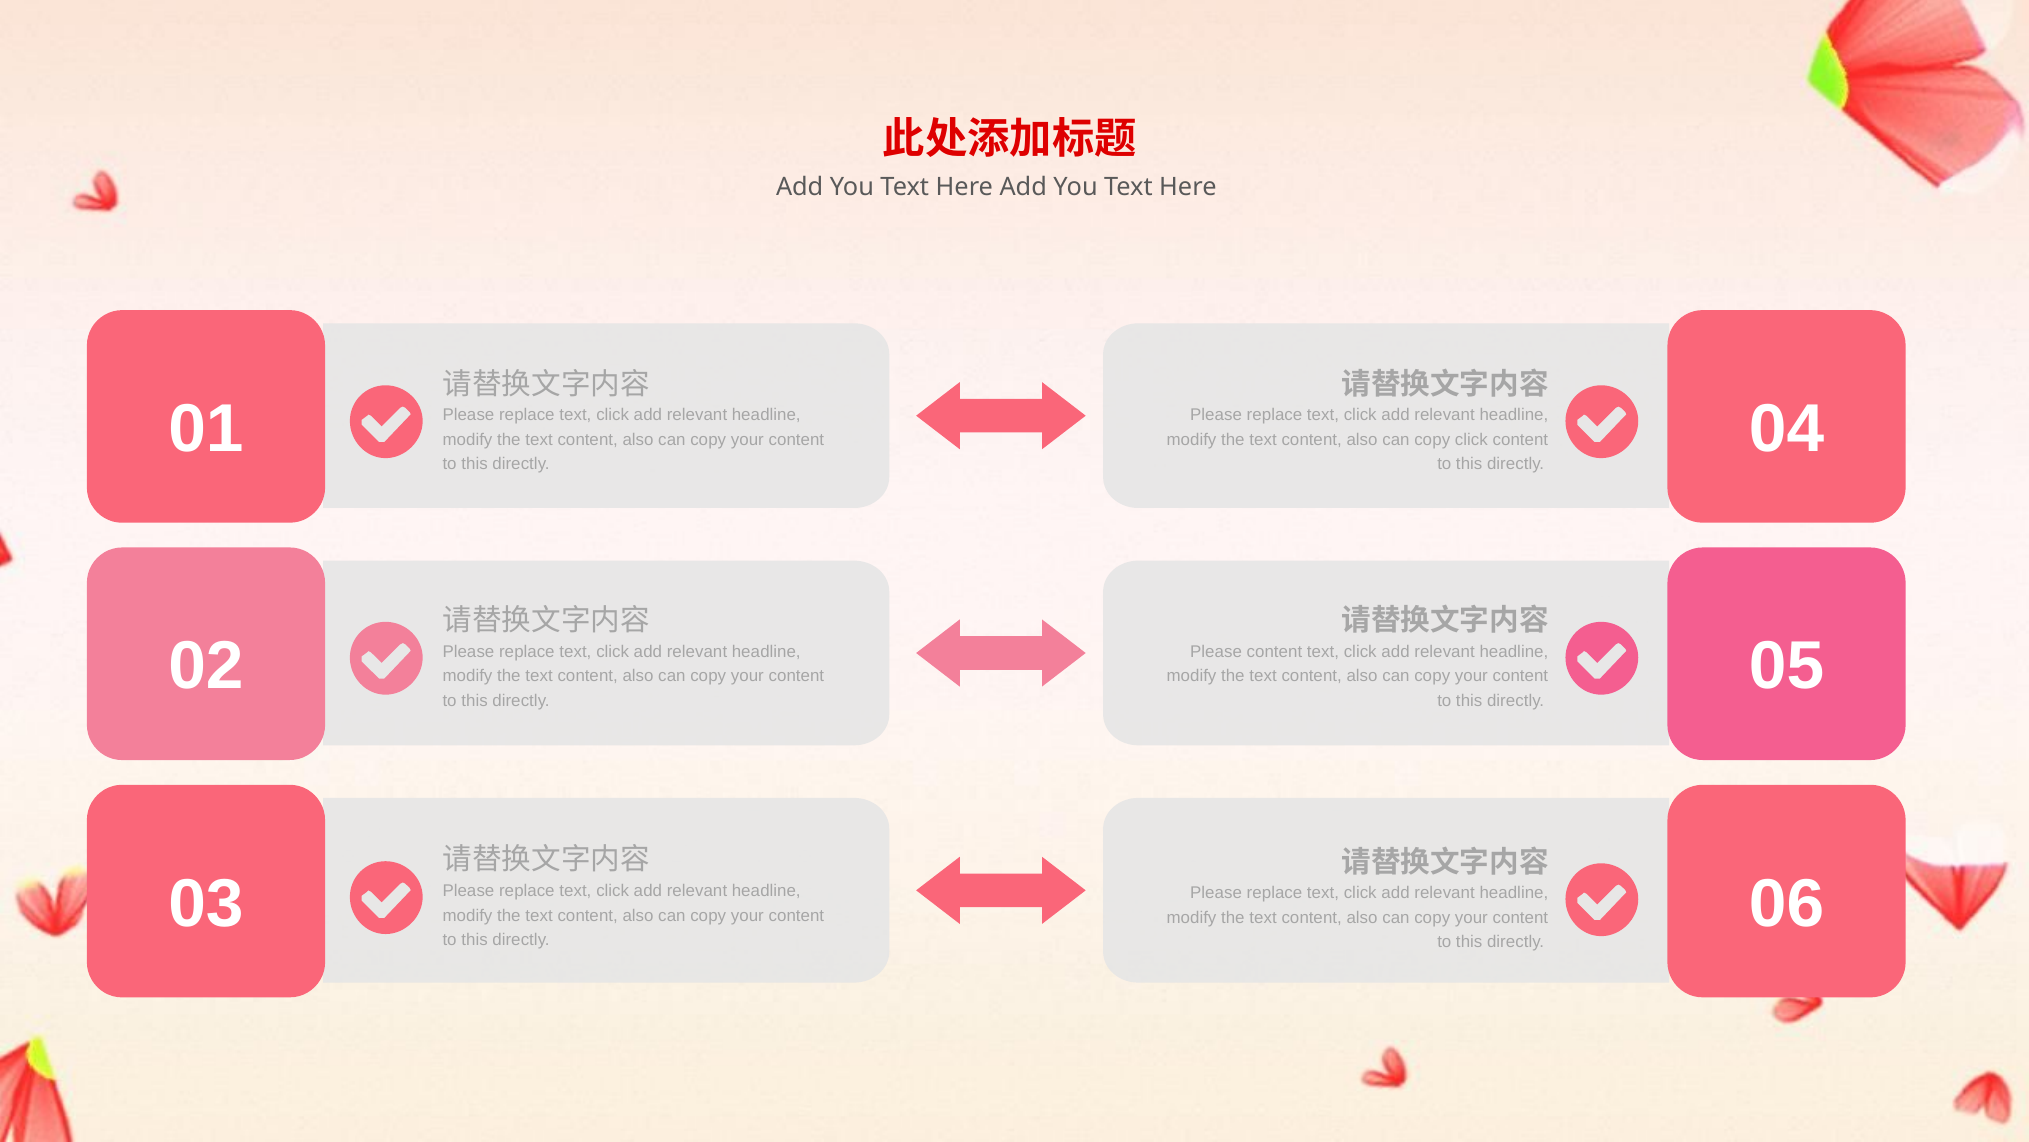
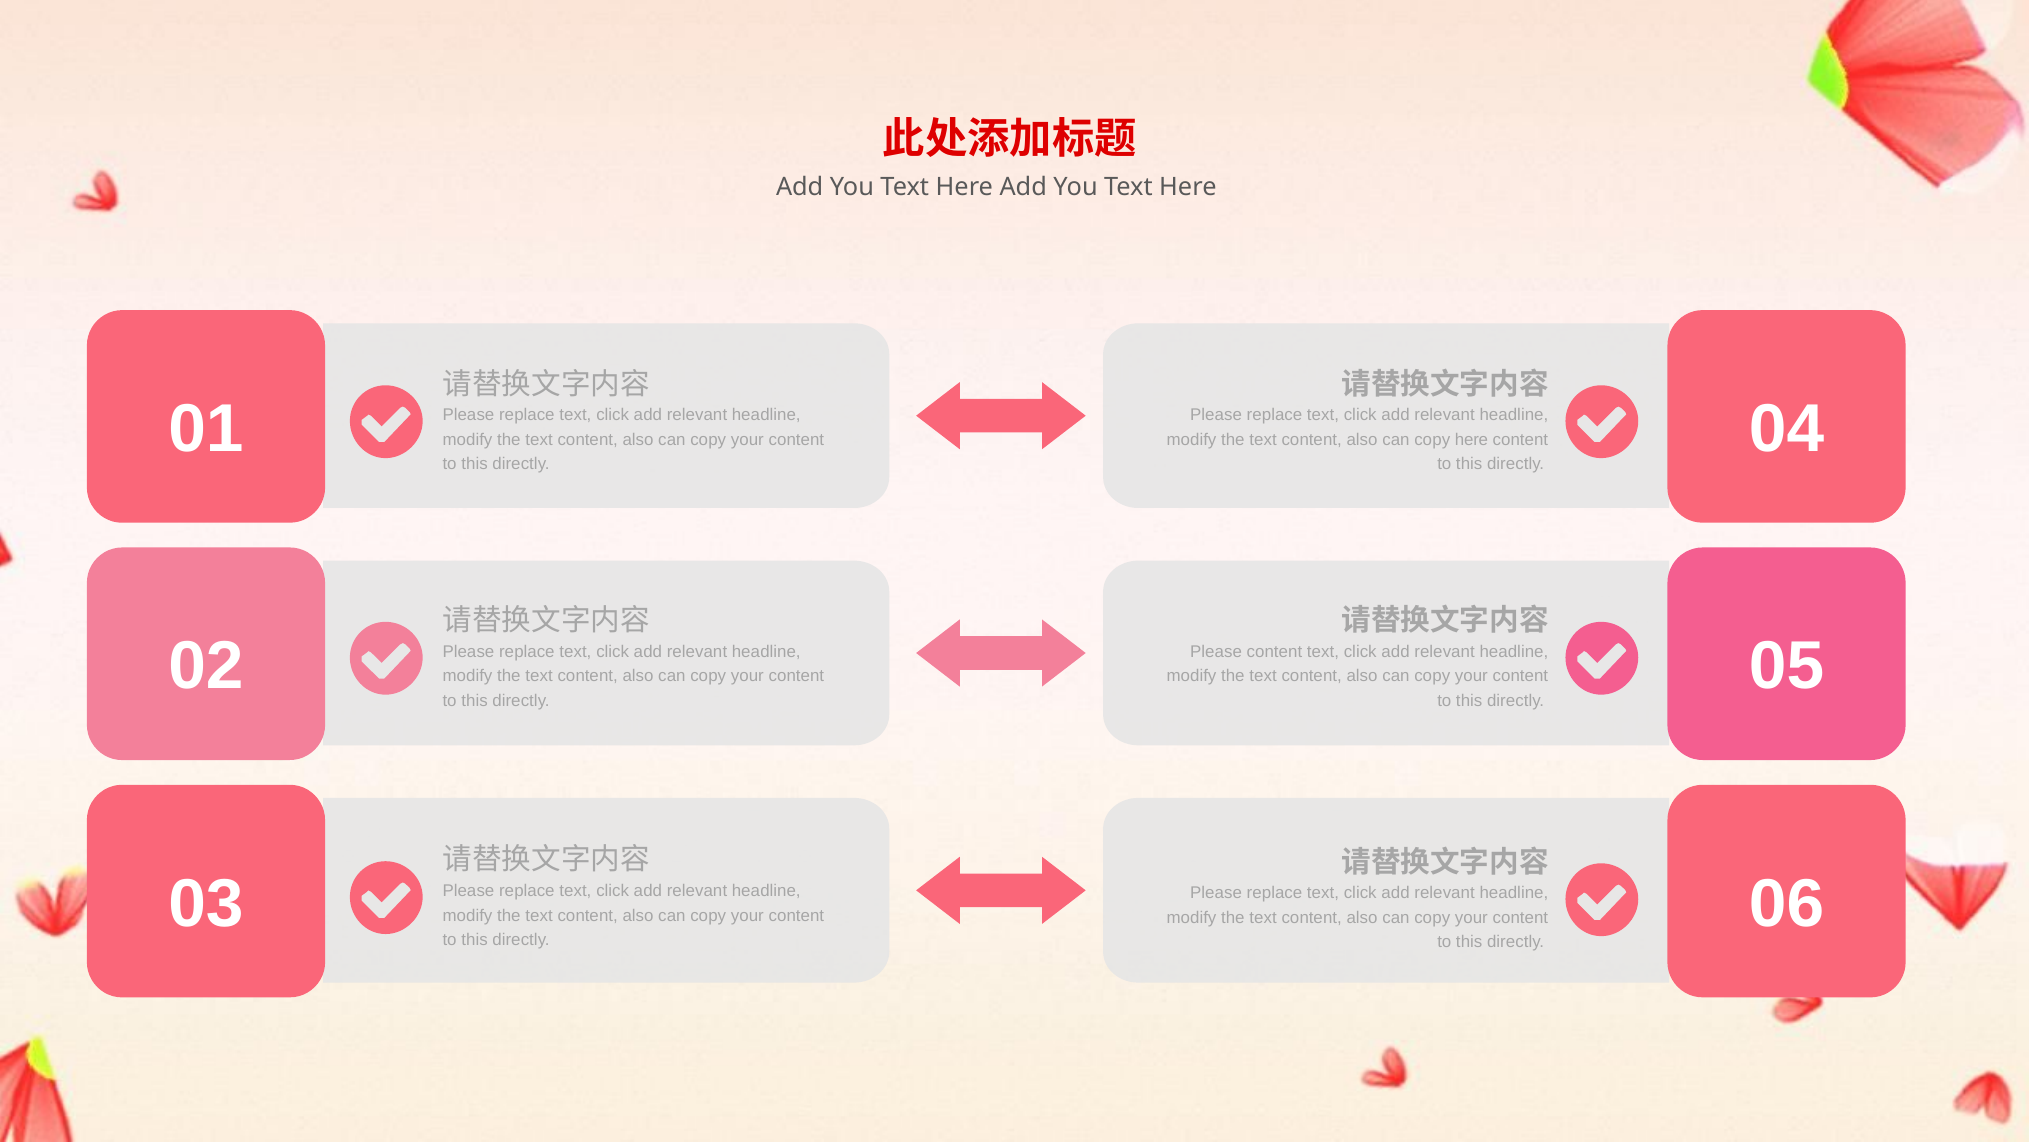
copy click: click -> here
